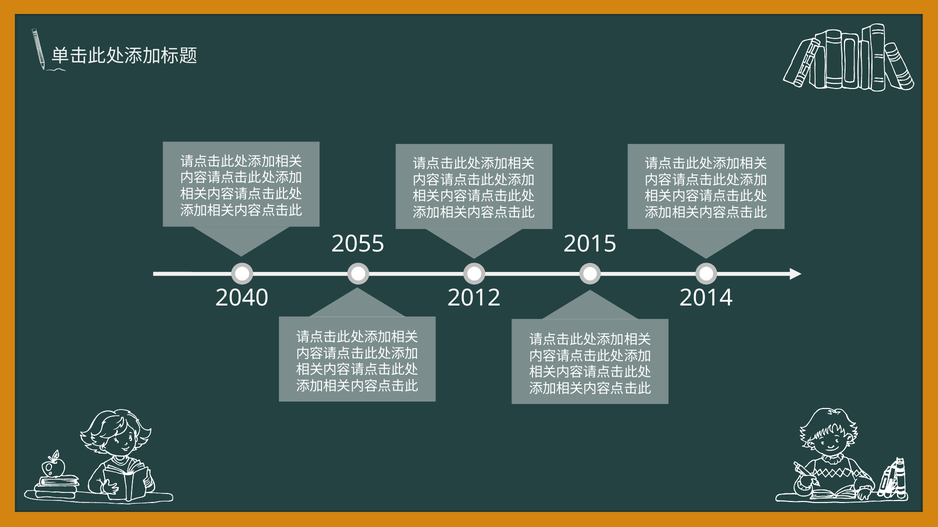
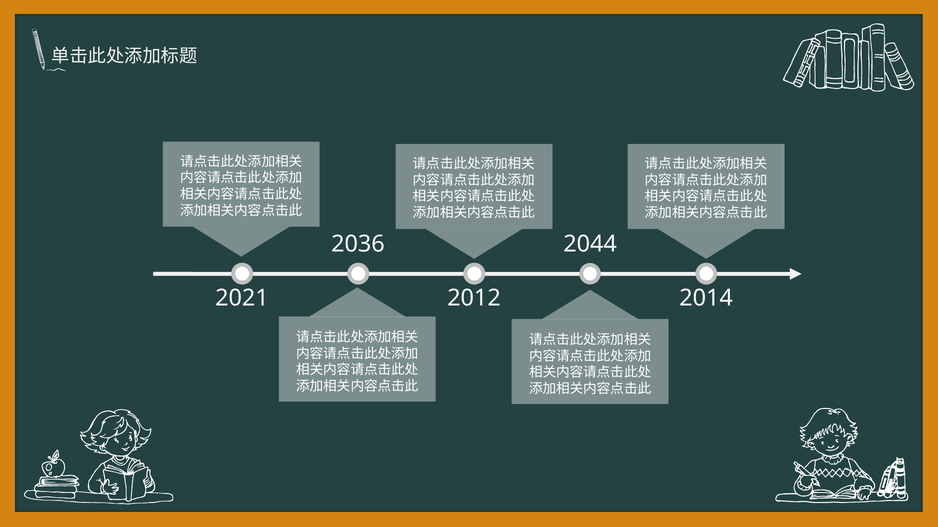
2055: 2055 -> 2036
2015: 2015 -> 2044
2040: 2040 -> 2021
